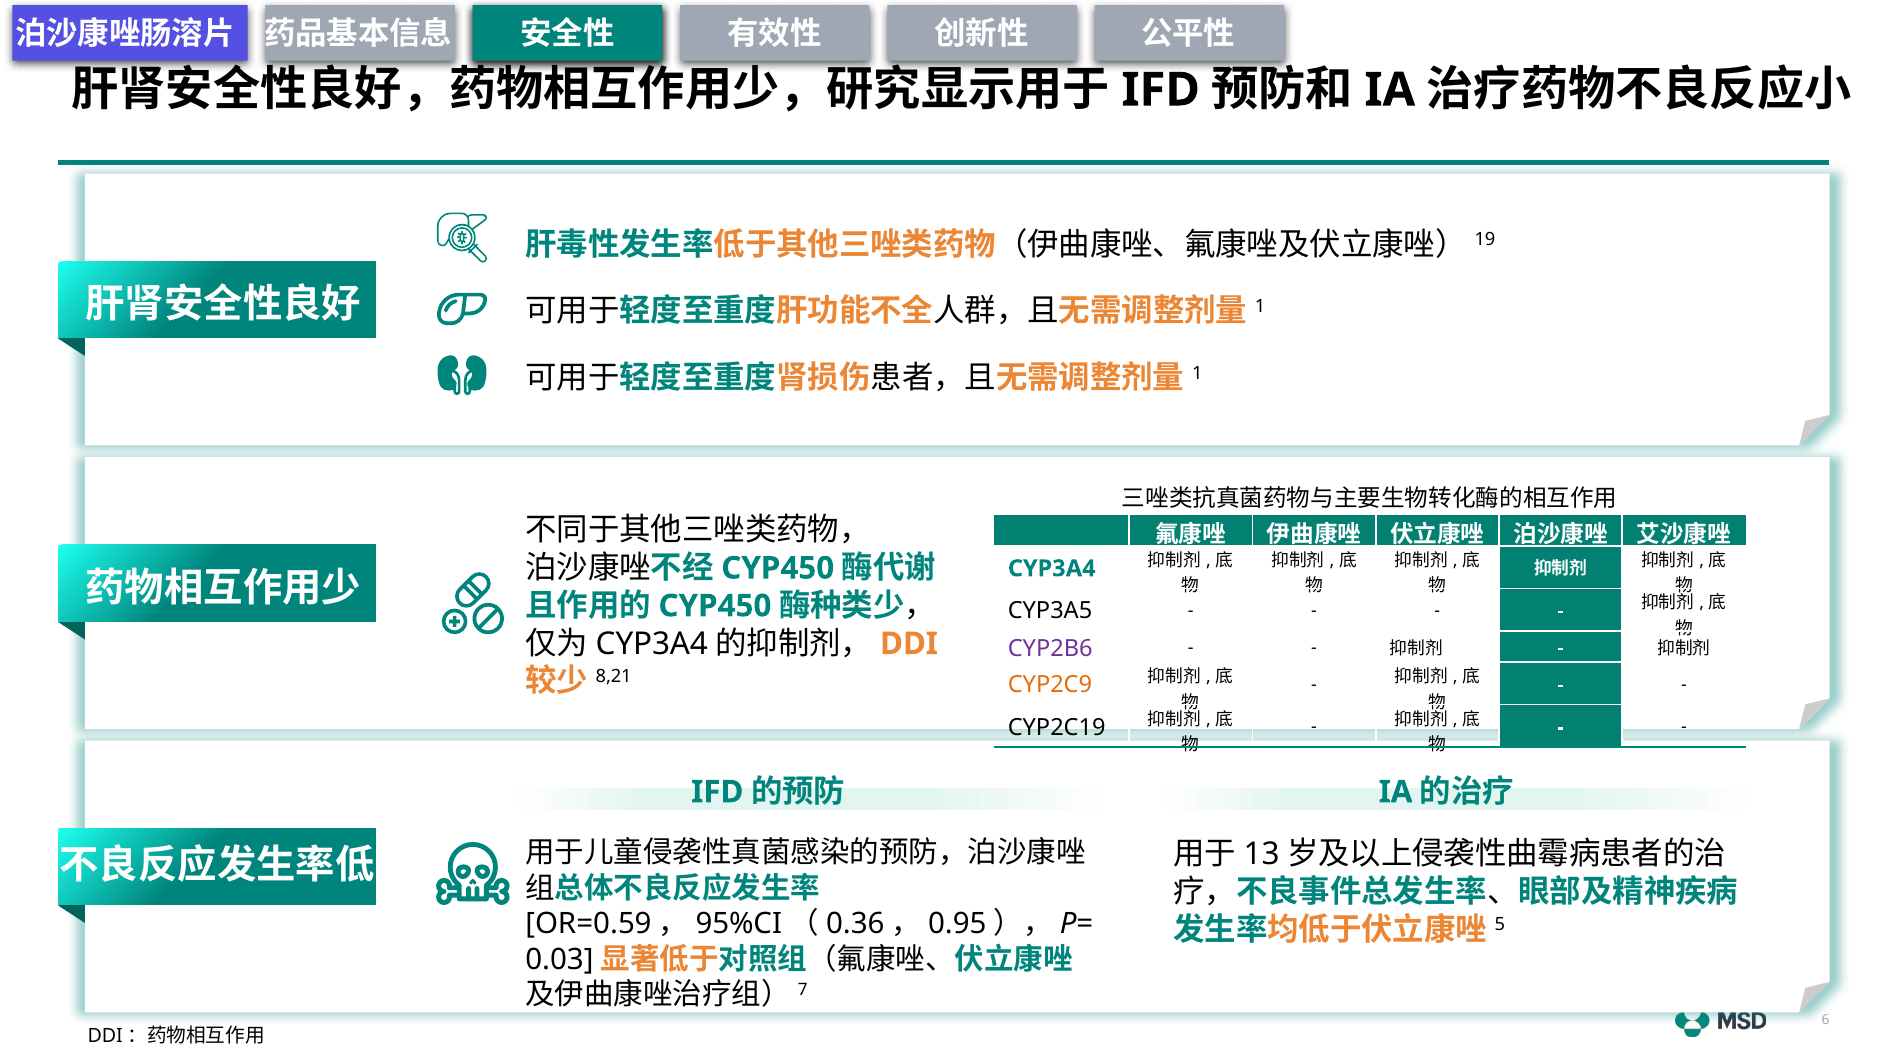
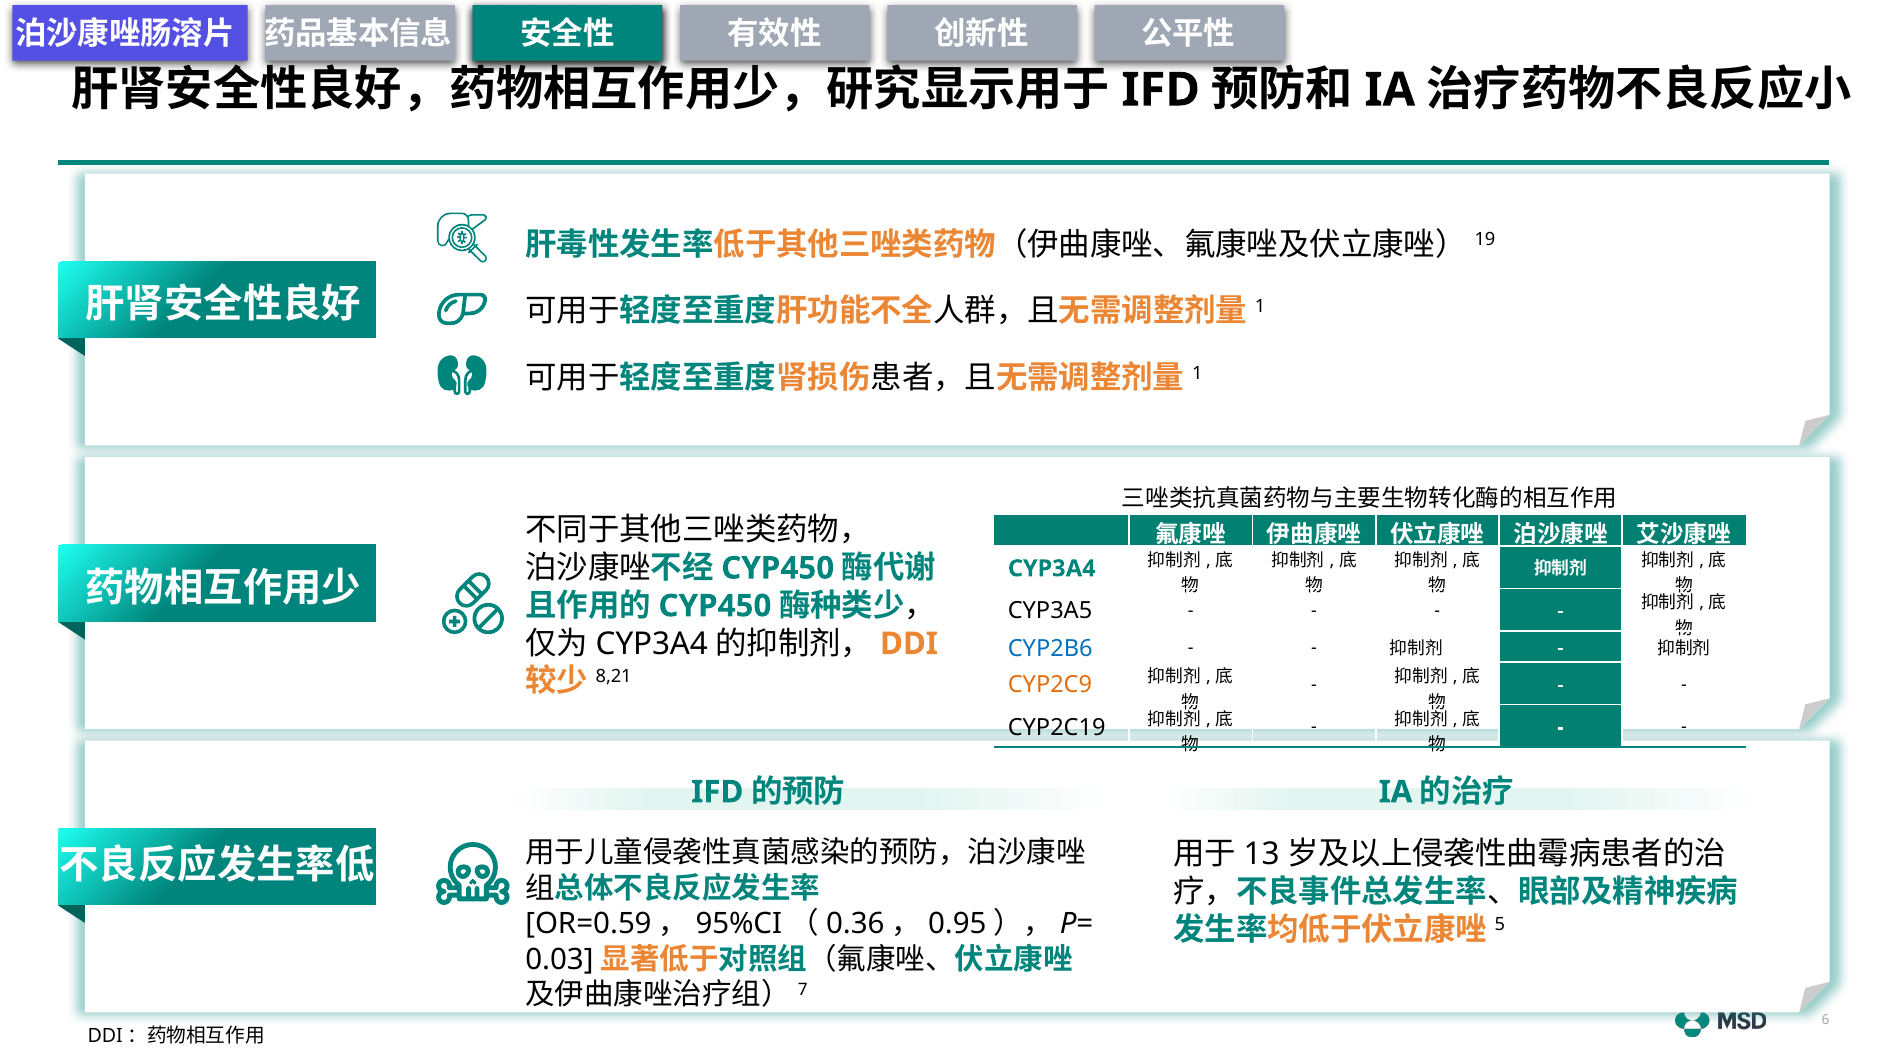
CYP2B6 colour: purple -> blue
